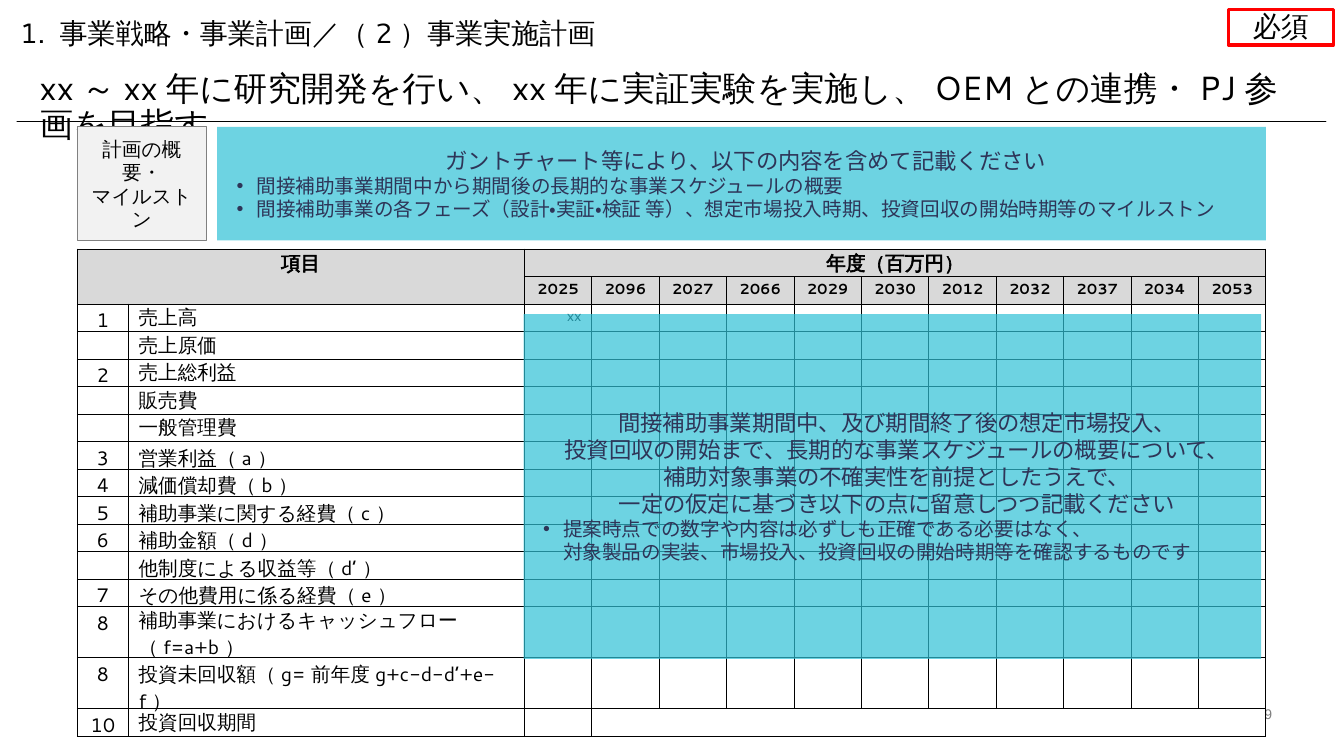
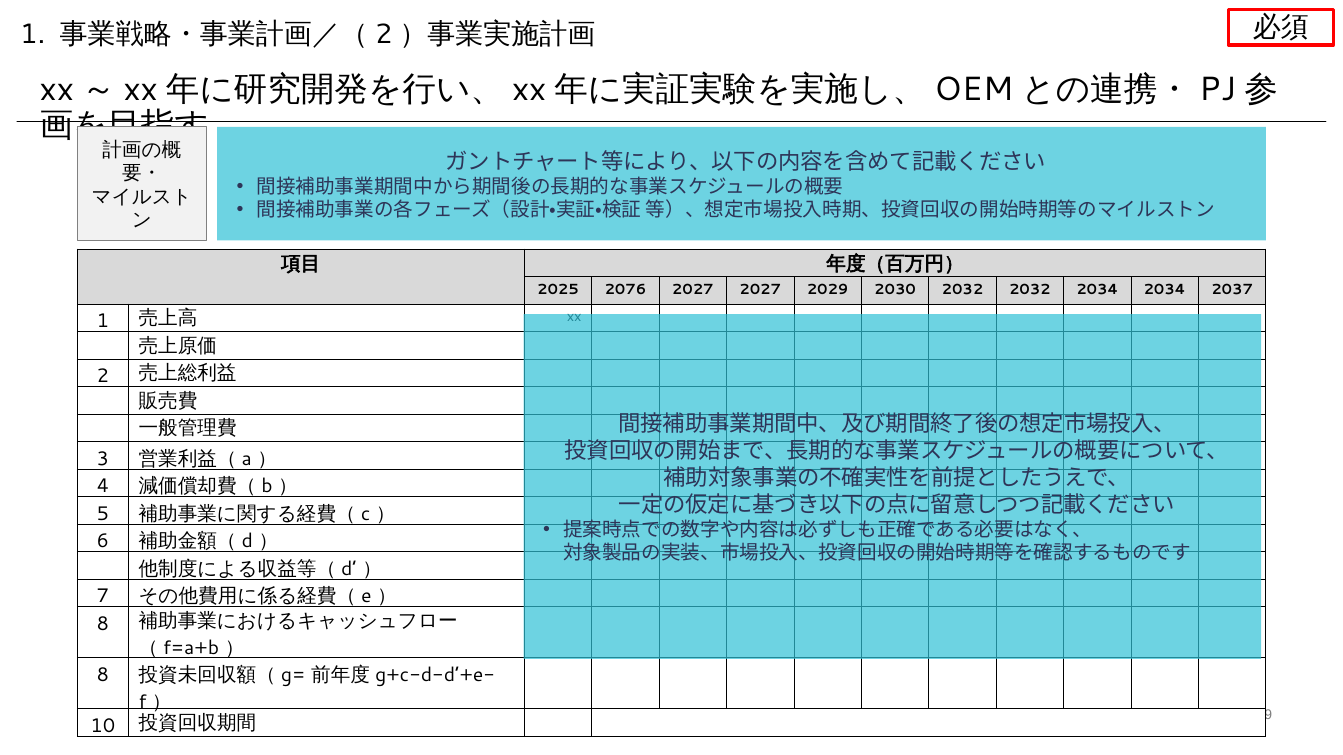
2096: 2096 -> 2076
2027 2066: 2066 -> 2027
2030 2012: 2012 -> 2032
2032 2037: 2037 -> 2034
2053: 2053 -> 2037
